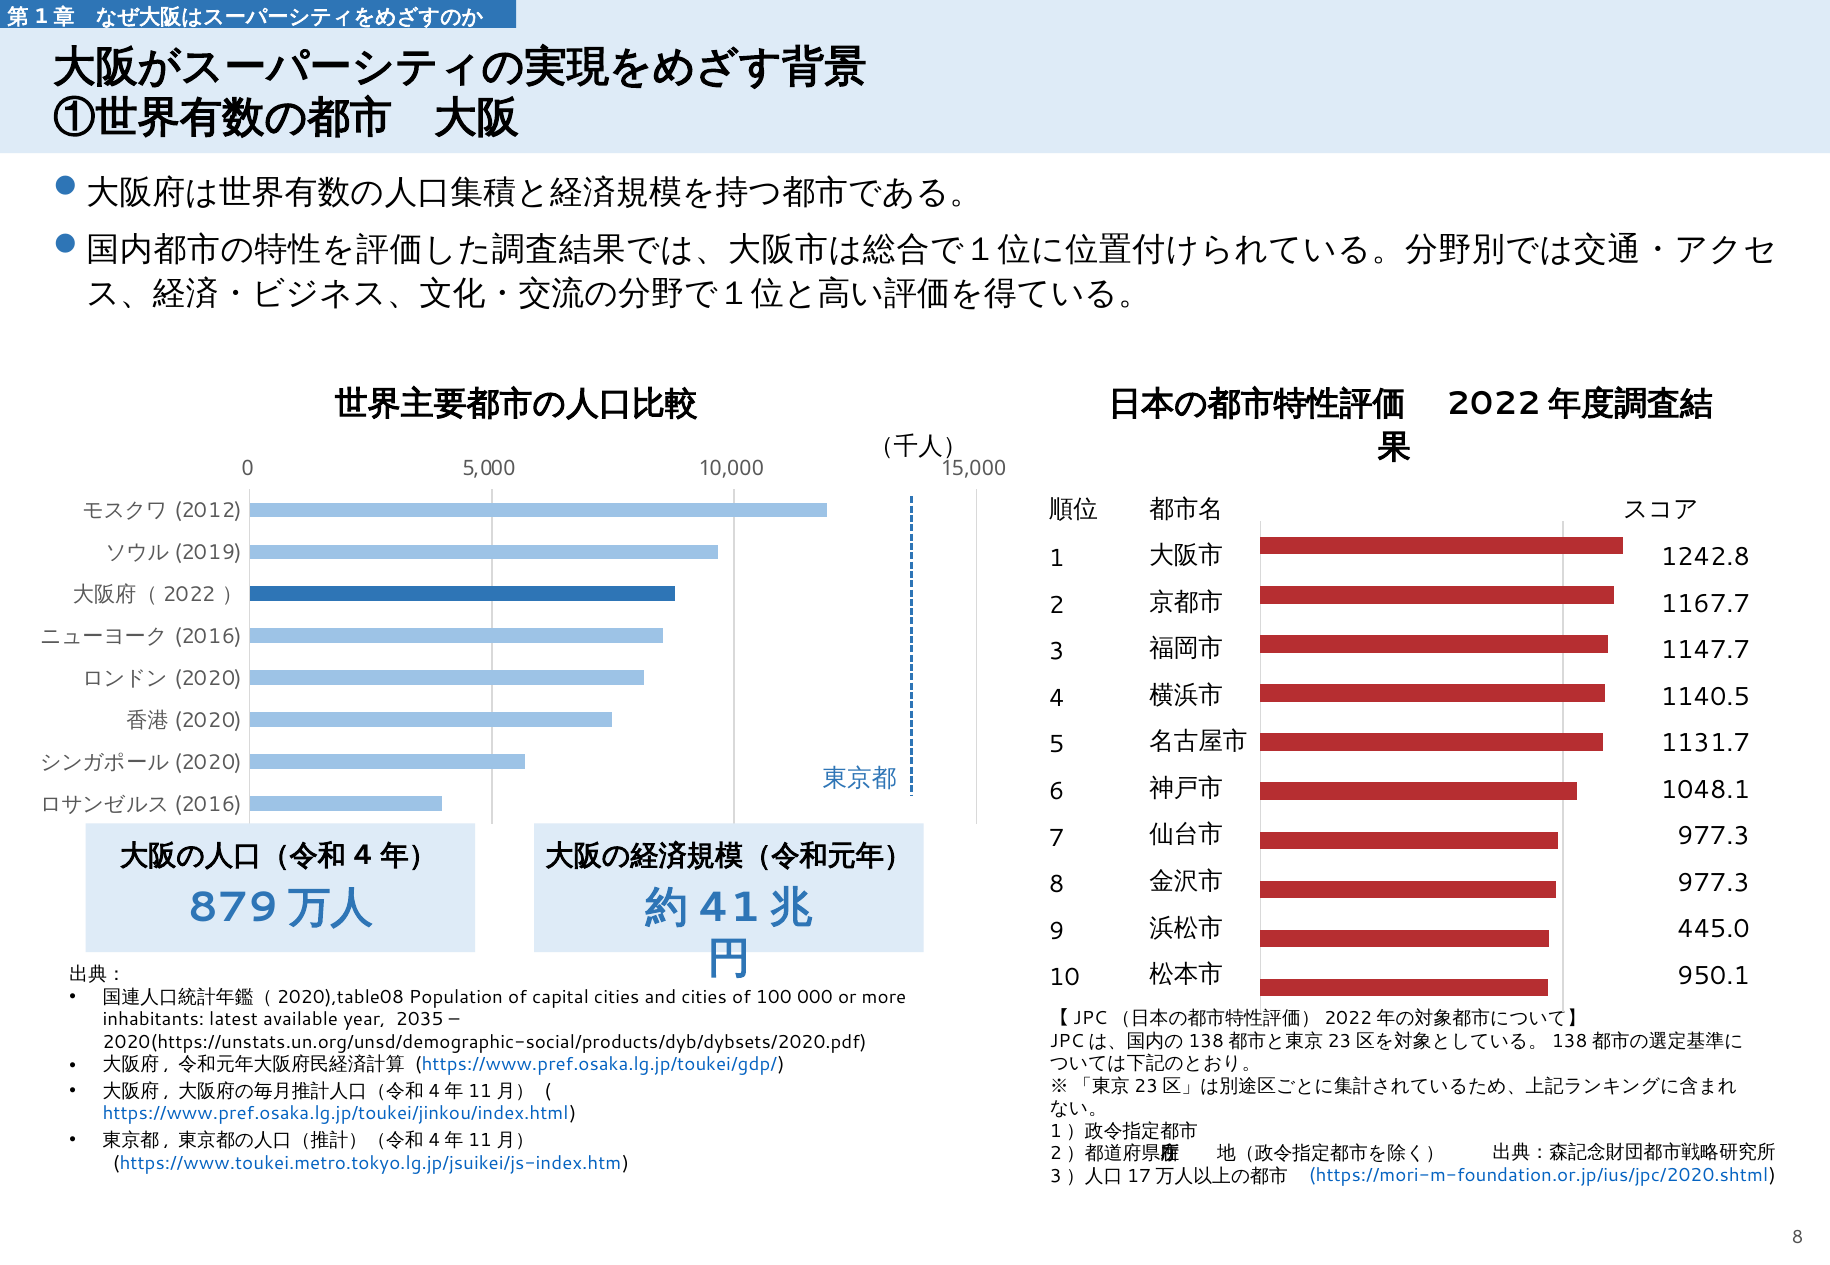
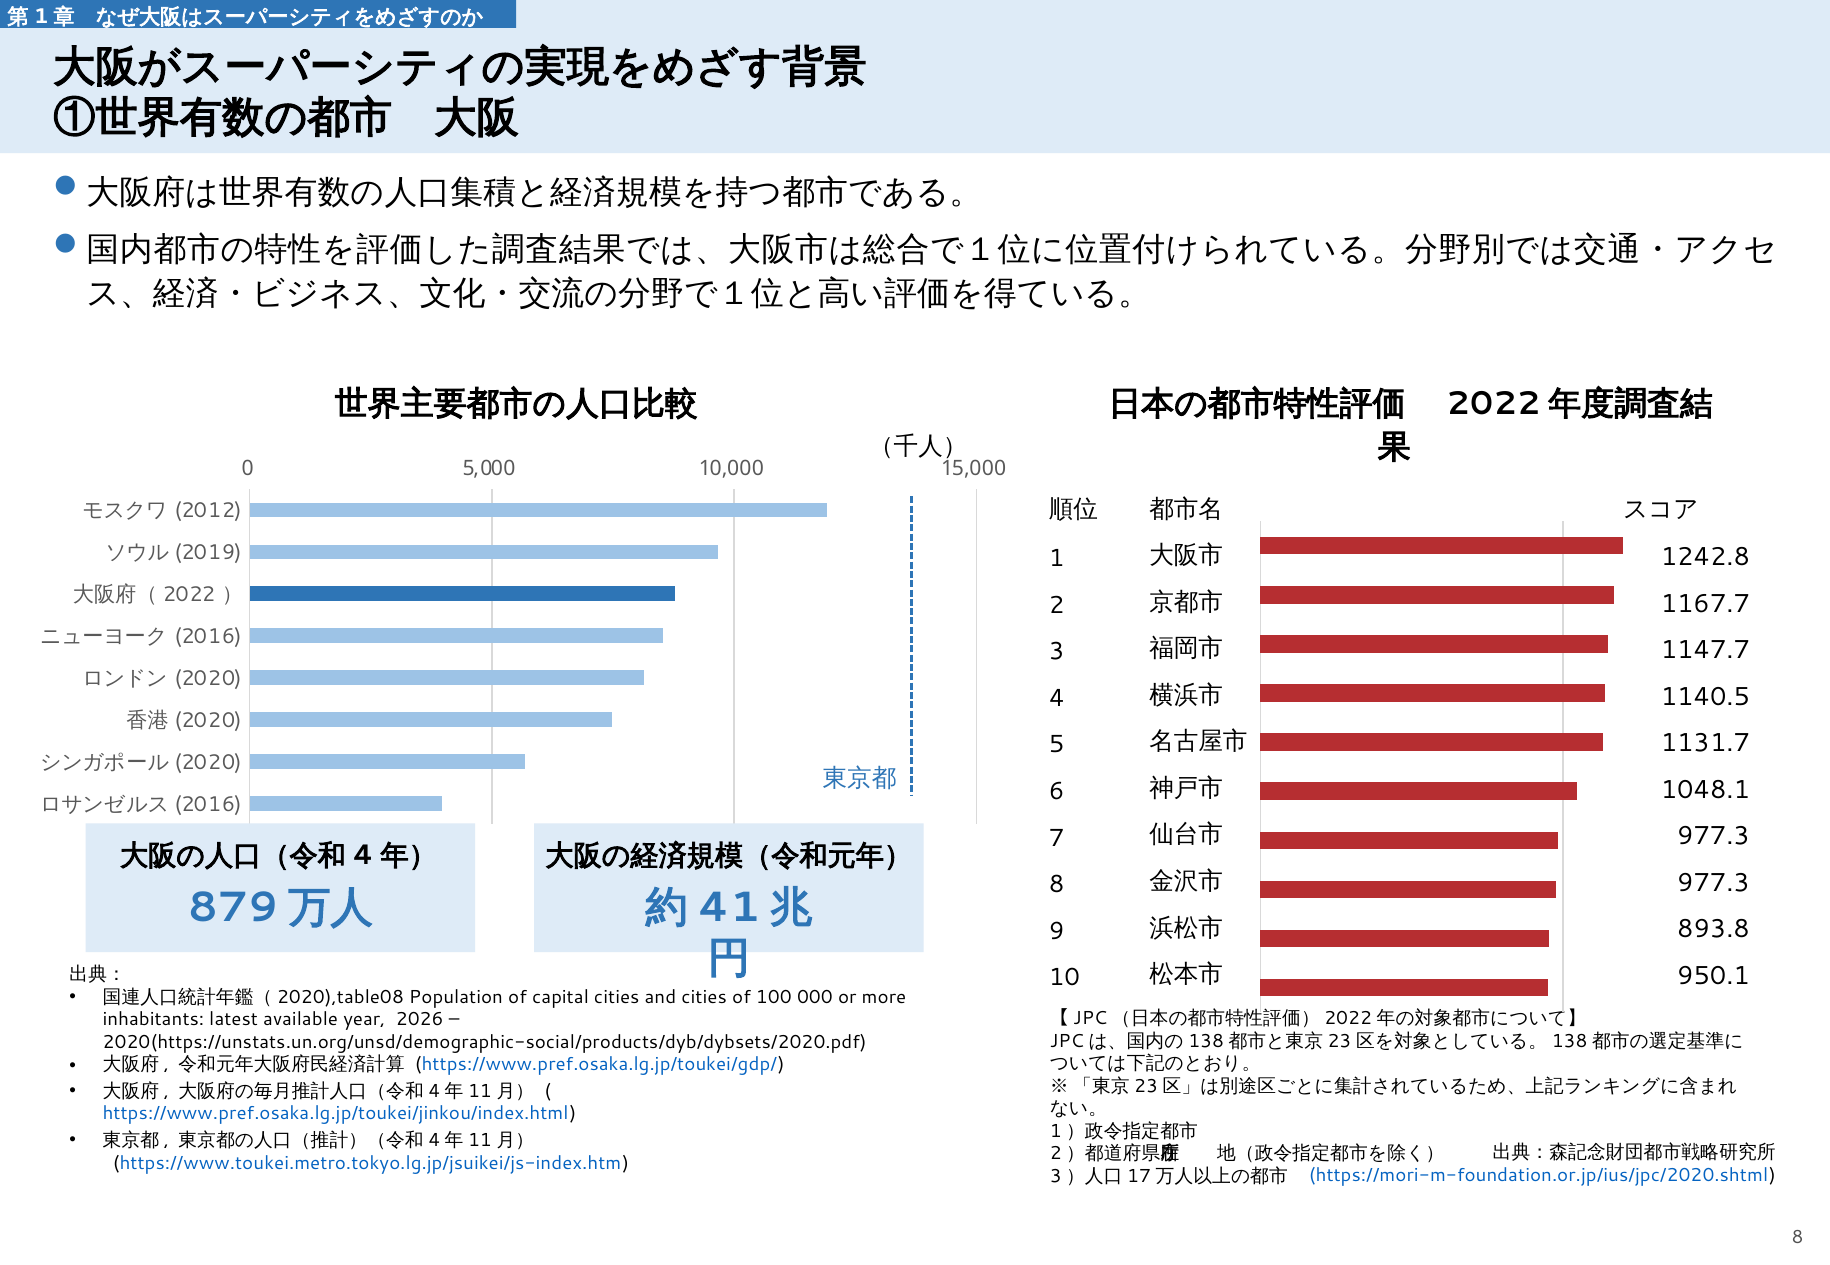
445.0: 445.0 -> 893.8
2035: 2035 -> 2026
